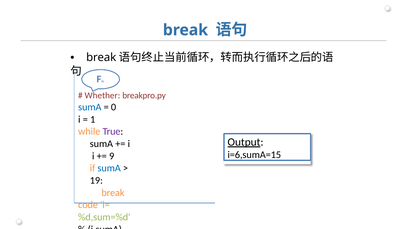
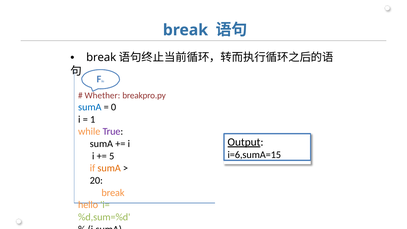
9: 9 -> 5
sumA at (109, 168) colour: blue -> orange
19: 19 -> 20
code: code -> hello
